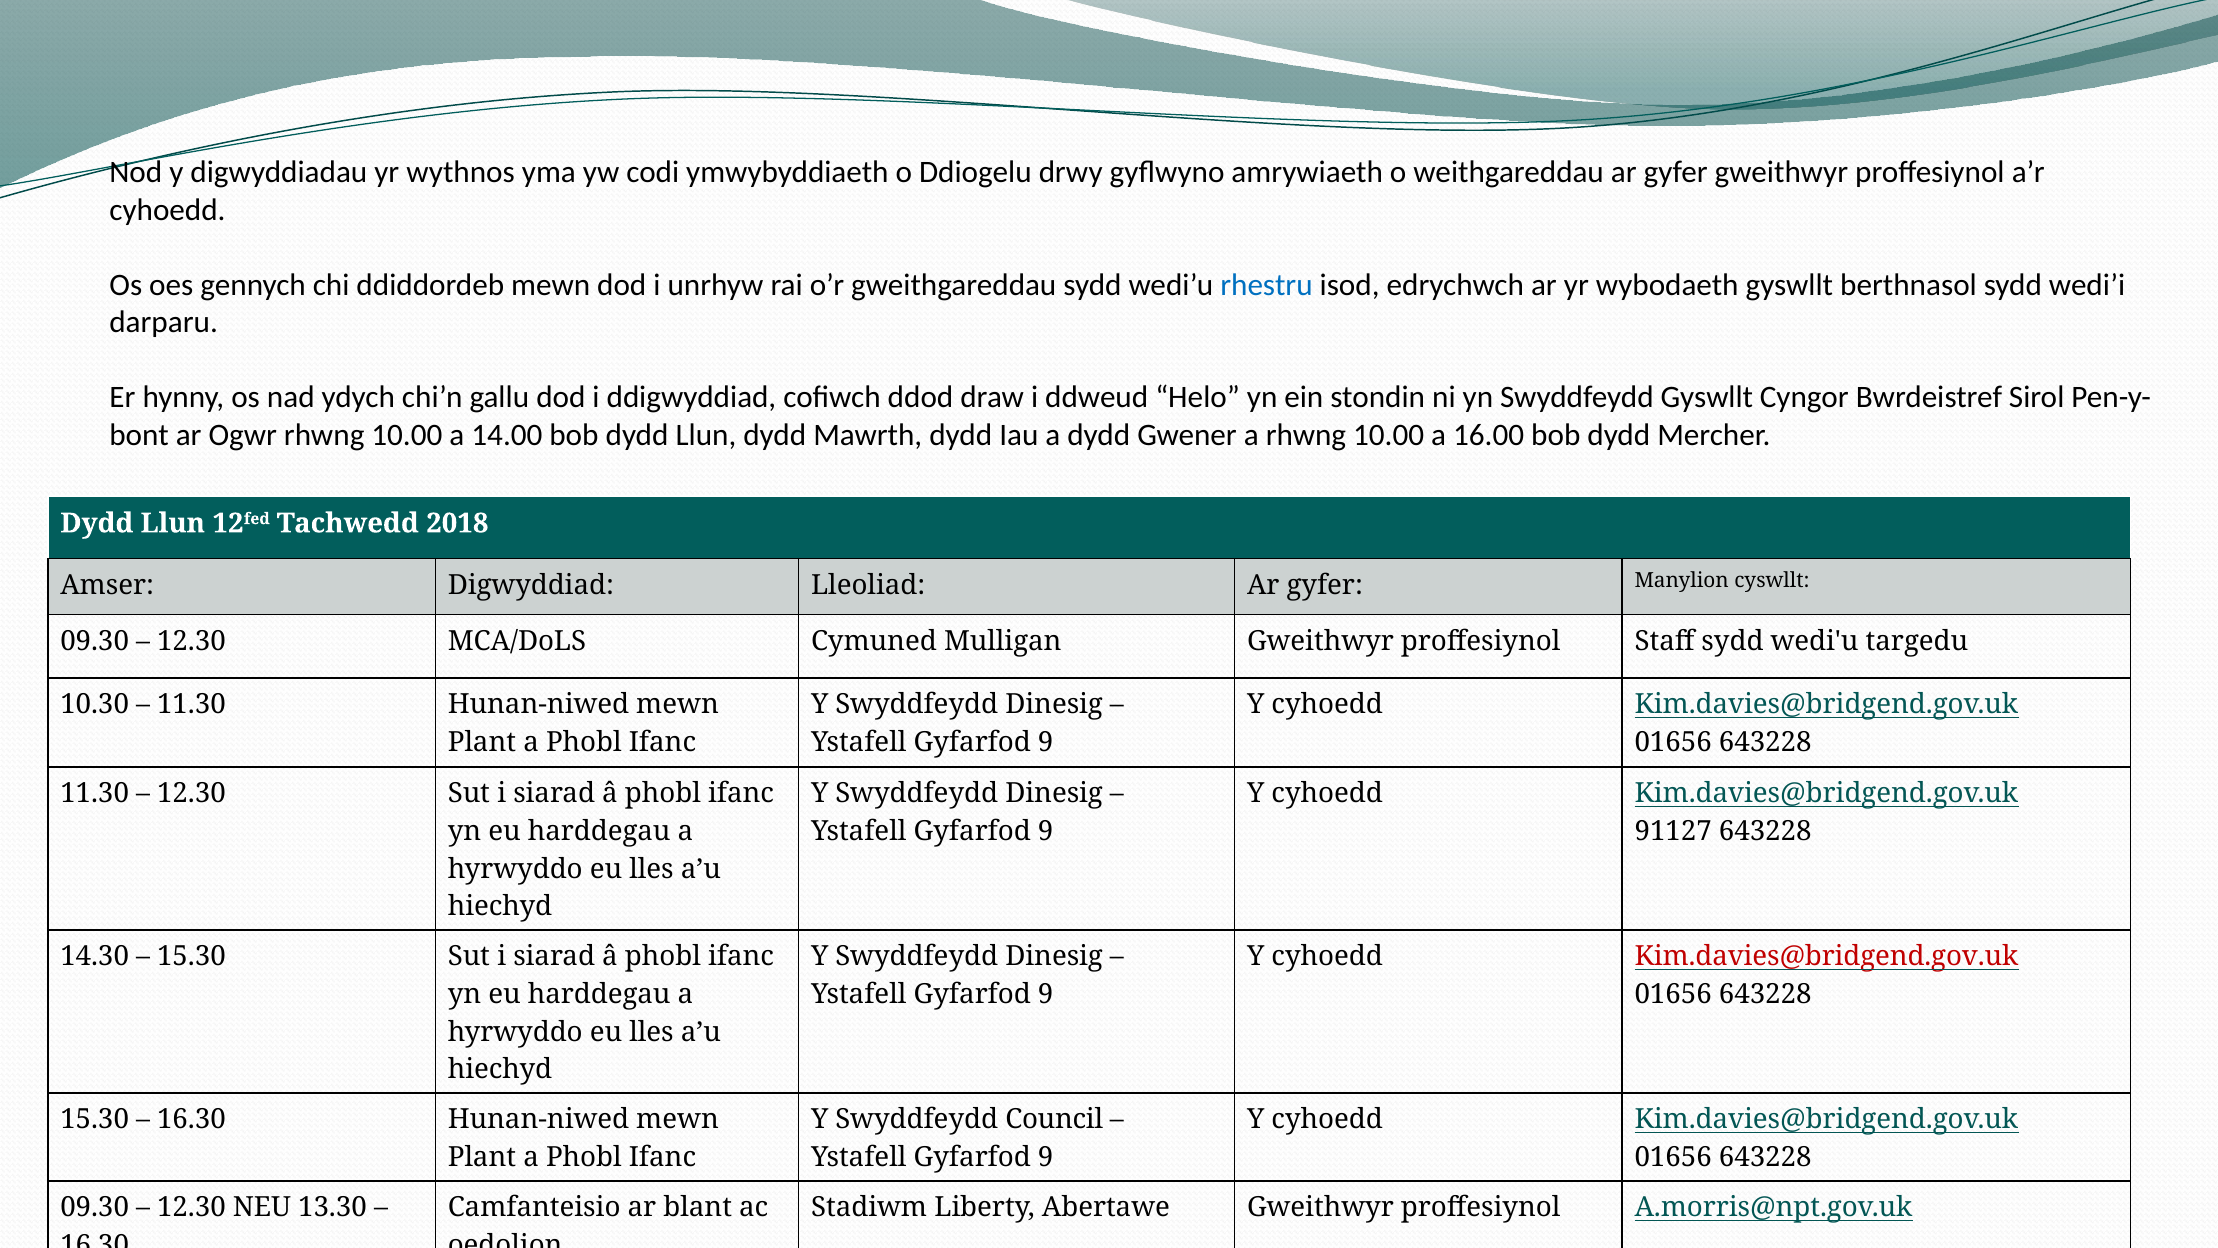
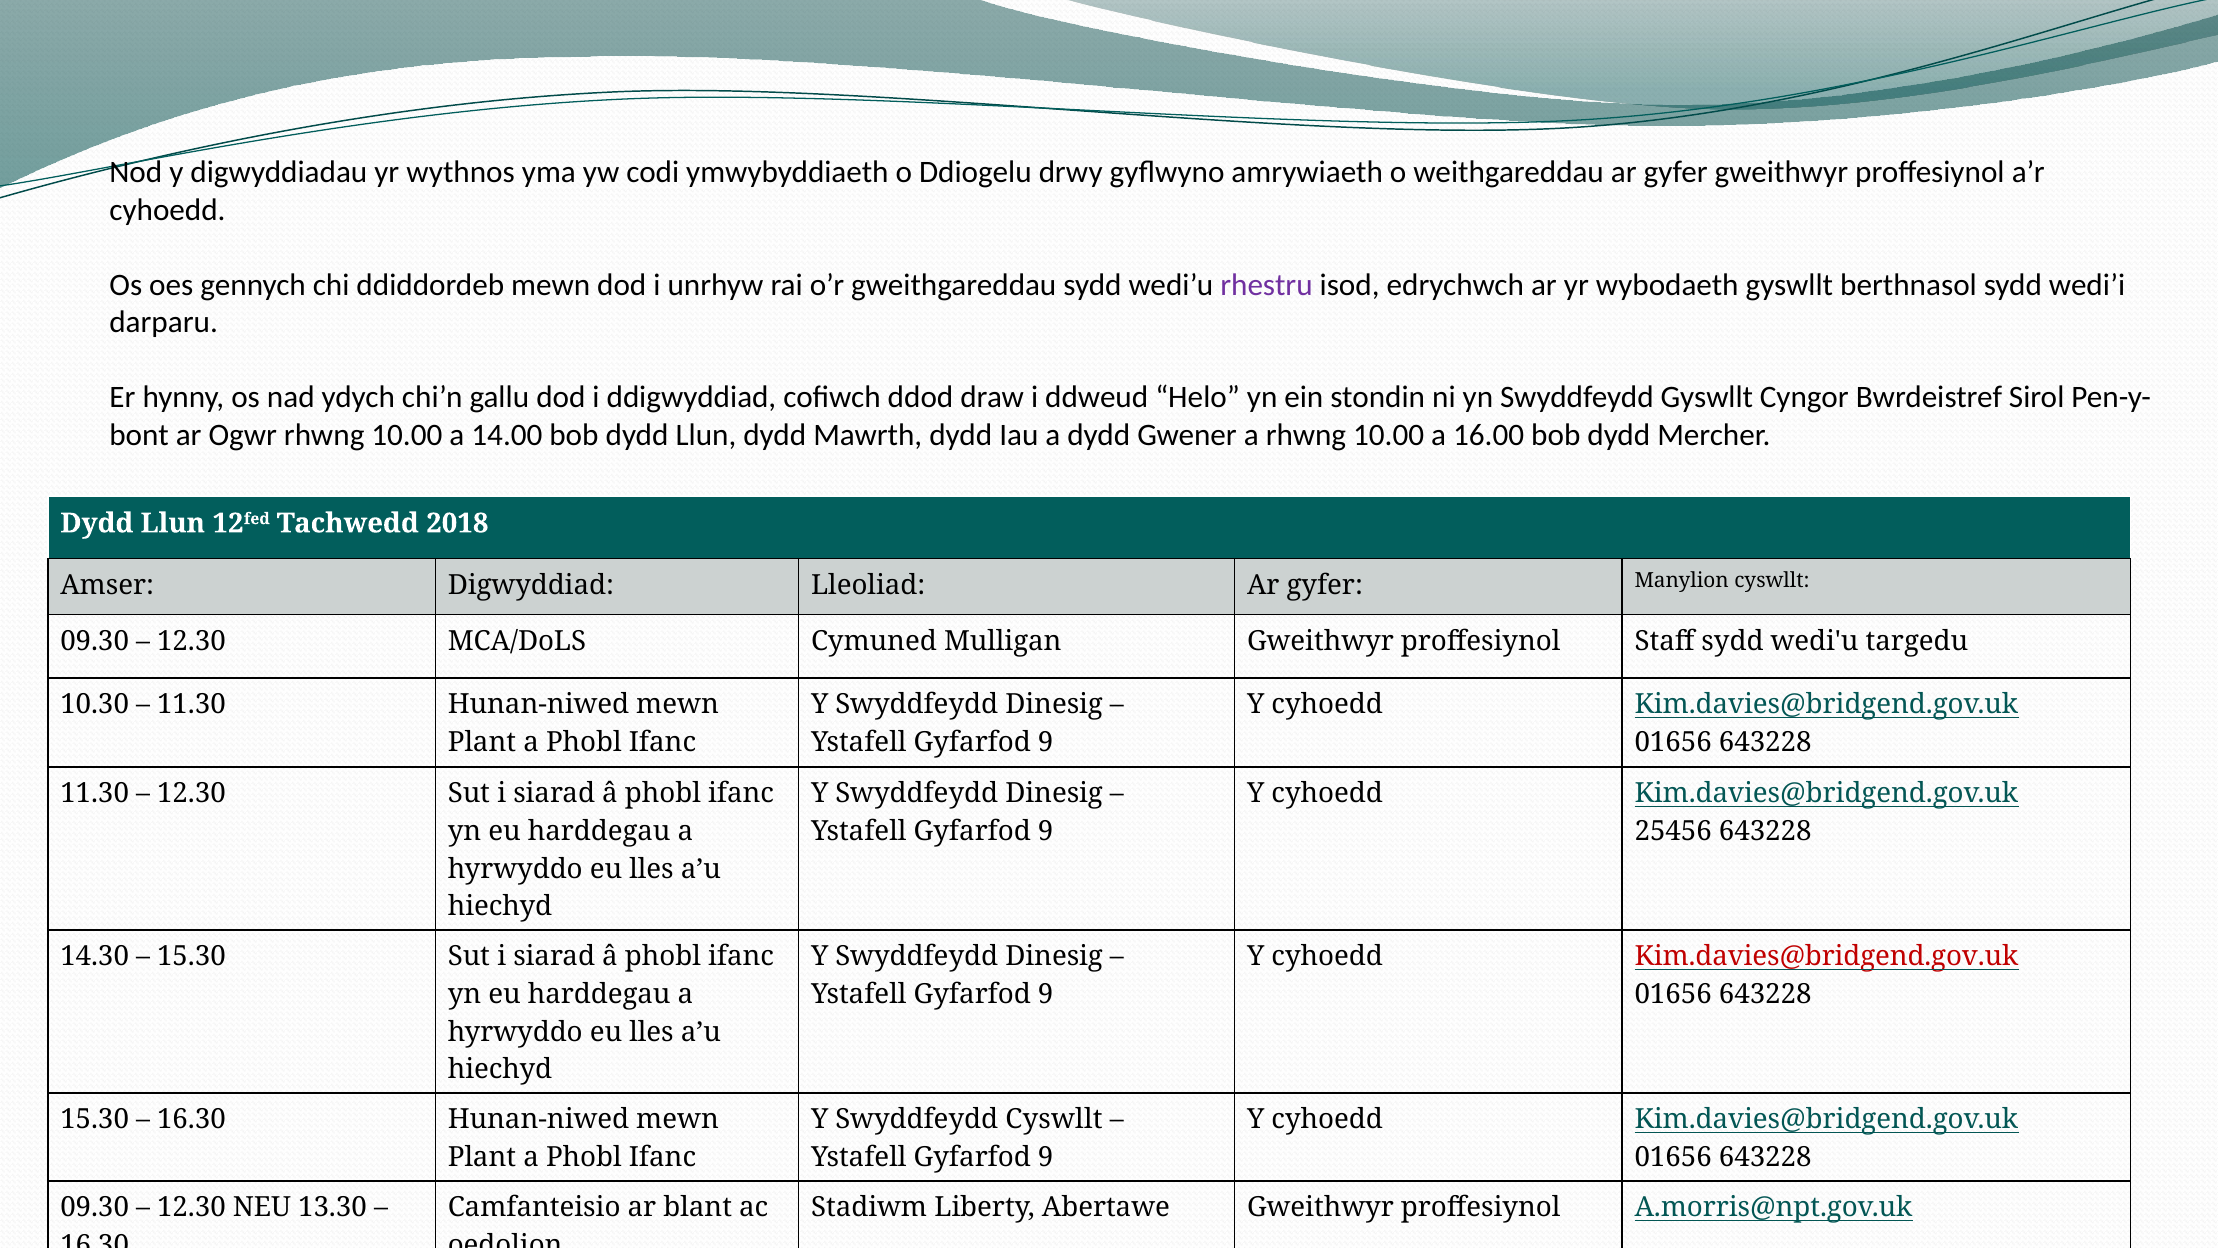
rhestru colour: blue -> purple
91127: 91127 -> 25456
Swyddfeydd Council: Council -> Cyswllt
